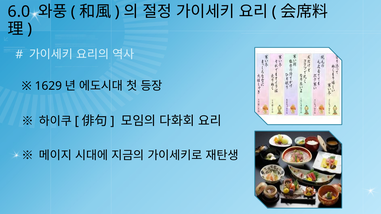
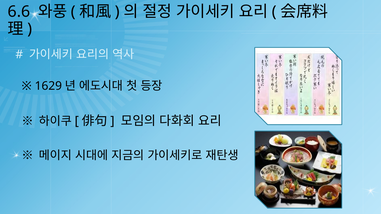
6.0: 6.0 -> 6.6
